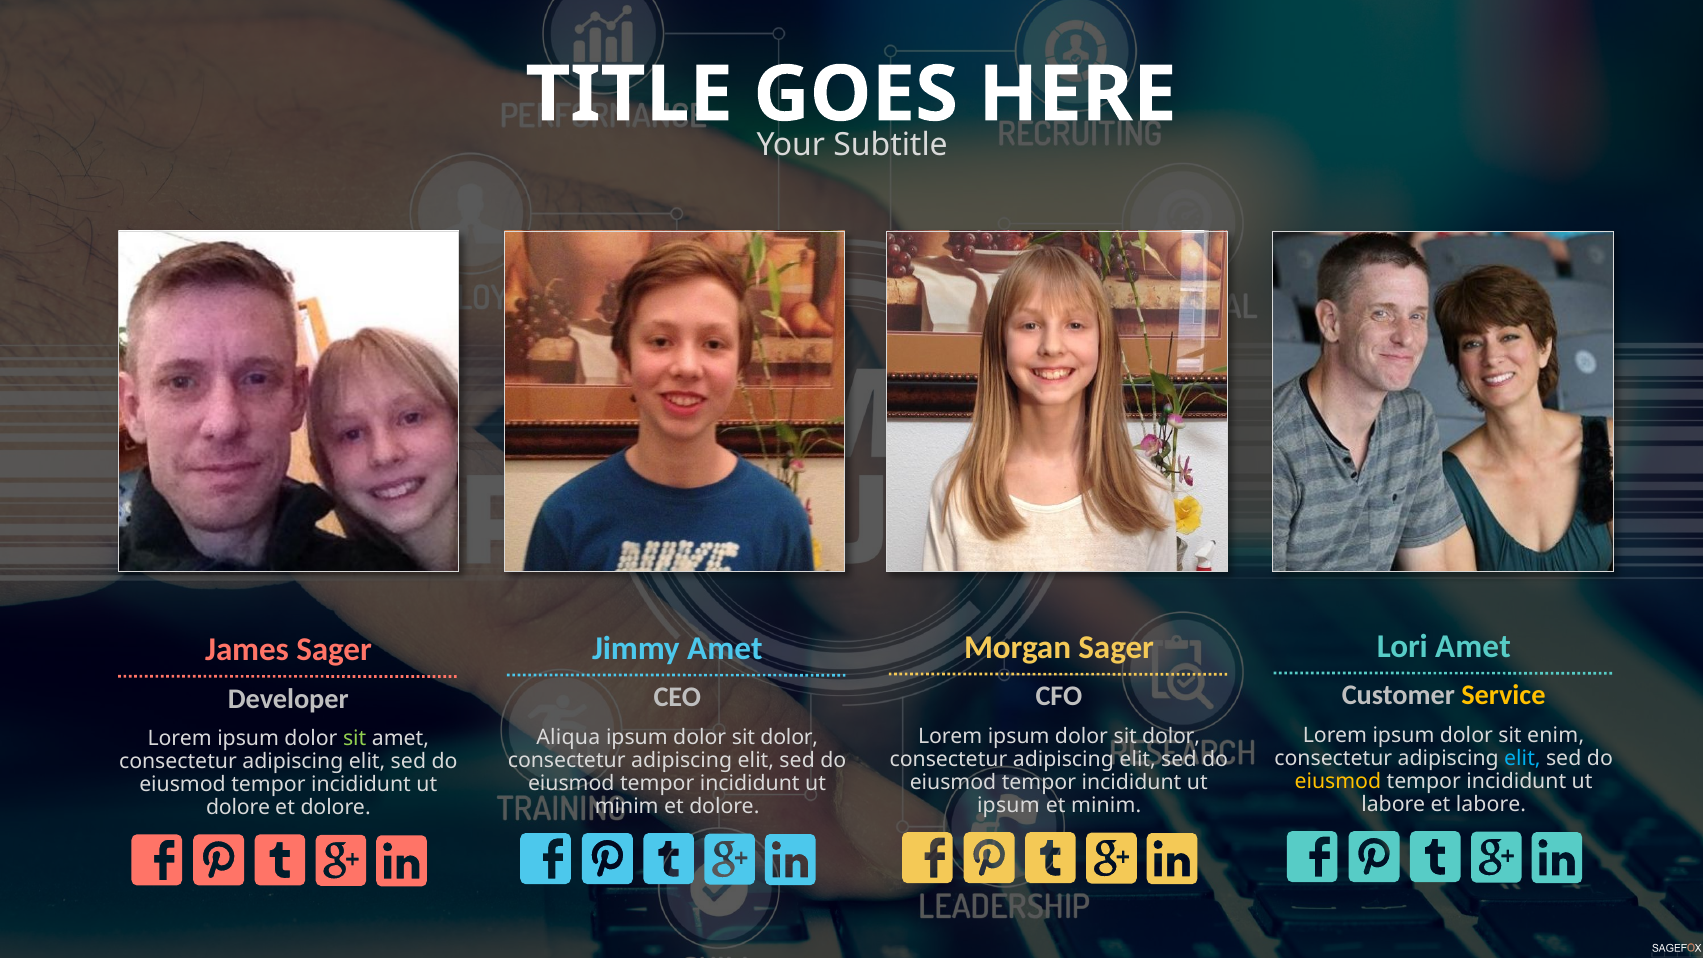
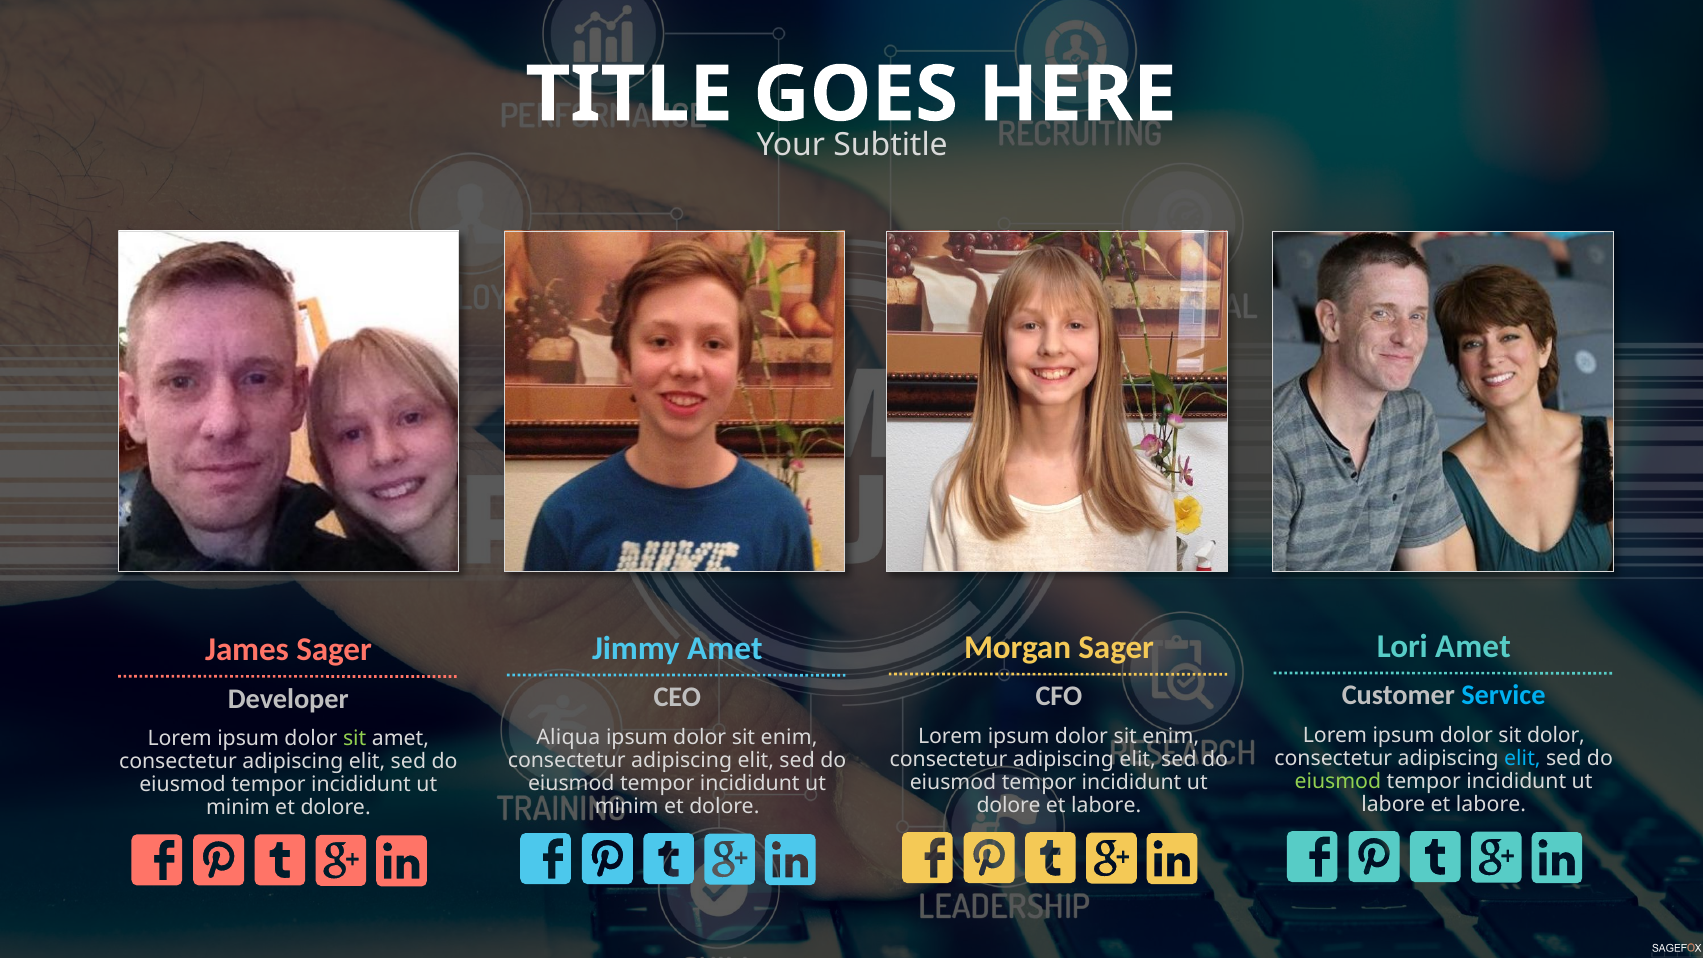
Service colour: yellow -> light blue
sit enim: enim -> dolor
dolor at (1171, 737): dolor -> enim
dolor at (789, 738): dolor -> enim
eiusmod at (1338, 782) colour: yellow -> light green
ipsum at (1008, 806): ipsum -> dolore
minim at (1106, 806): minim -> labore
dolore at (238, 808): dolore -> minim
